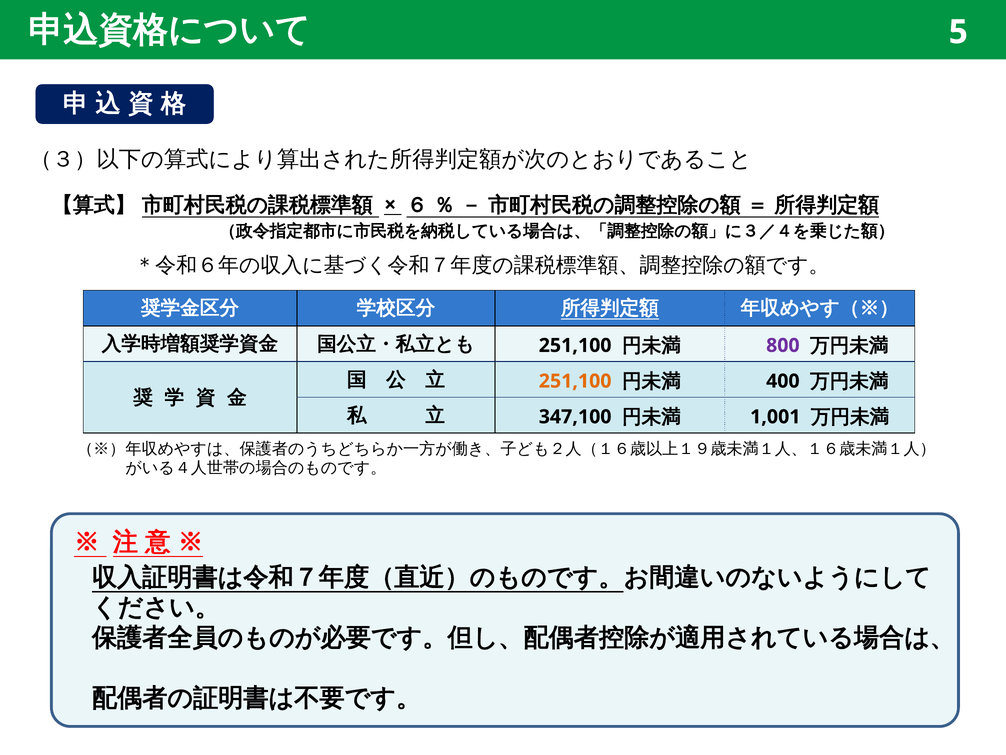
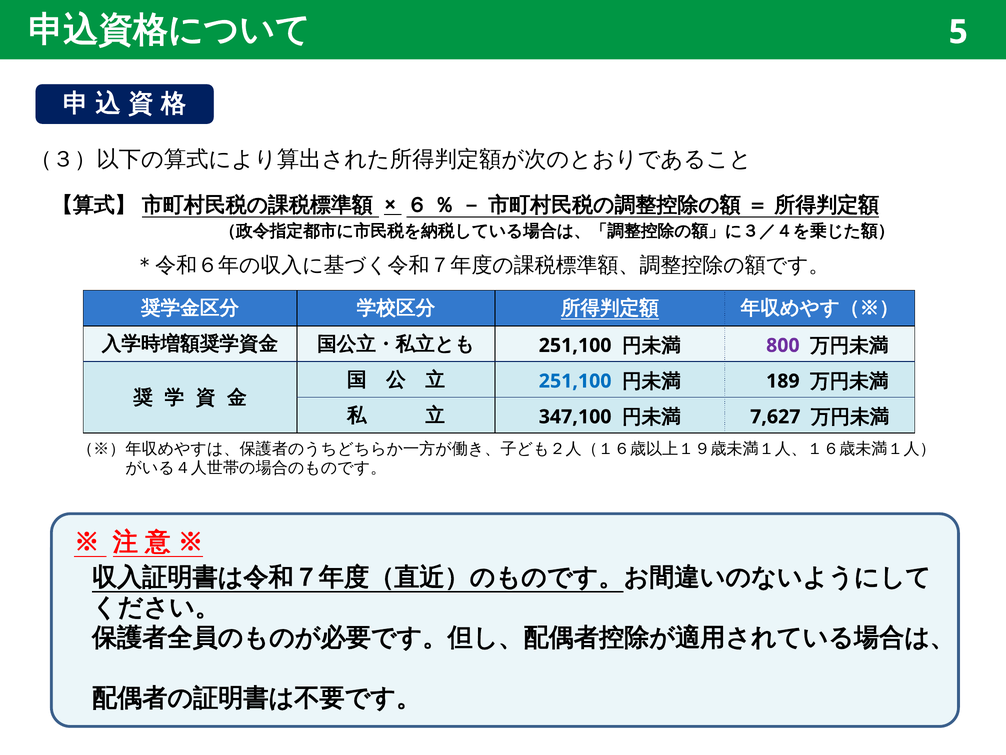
251,100 at (575, 381) colour: orange -> blue
400: 400 -> 189
1,001: 1,001 -> 7,627
